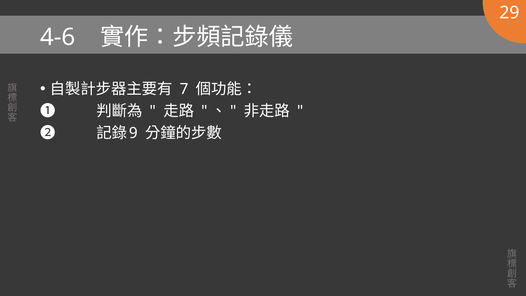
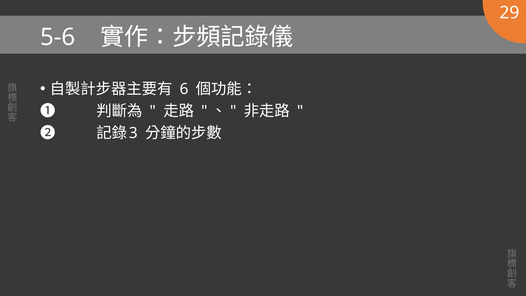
4-6: 4-6 -> 5-6
7: 7 -> 6
9: 9 -> 3
